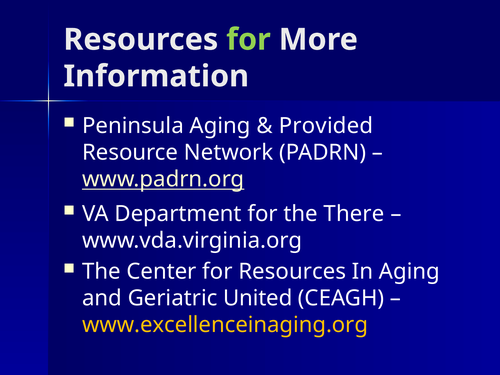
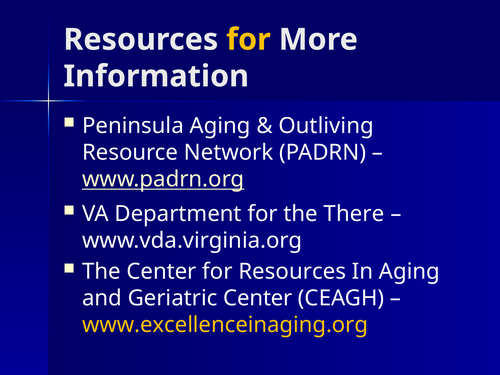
for at (248, 40) colour: light green -> yellow
Provided: Provided -> Outliving
Geriatric United: United -> Center
